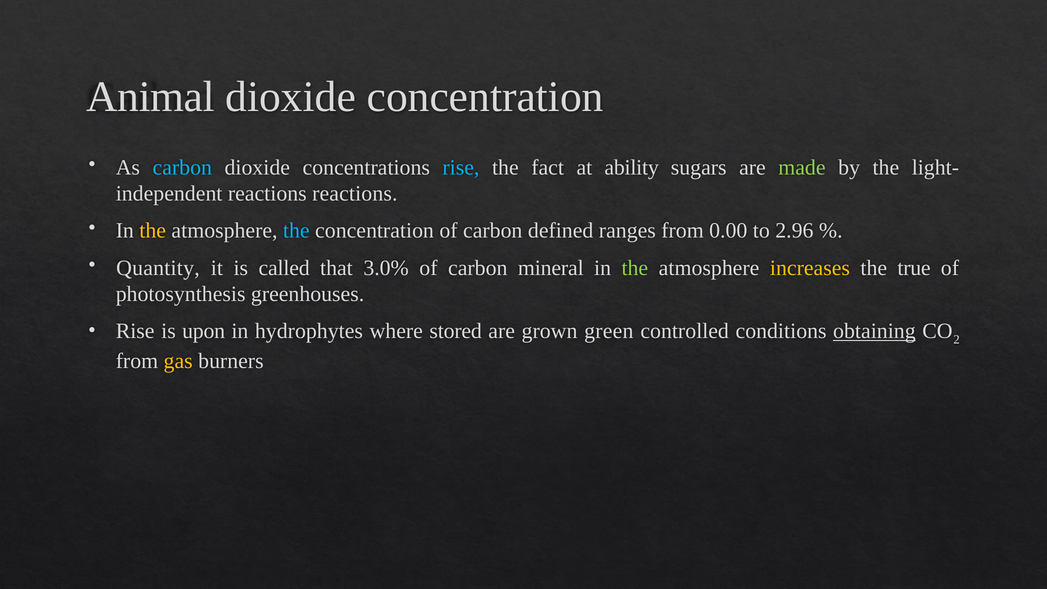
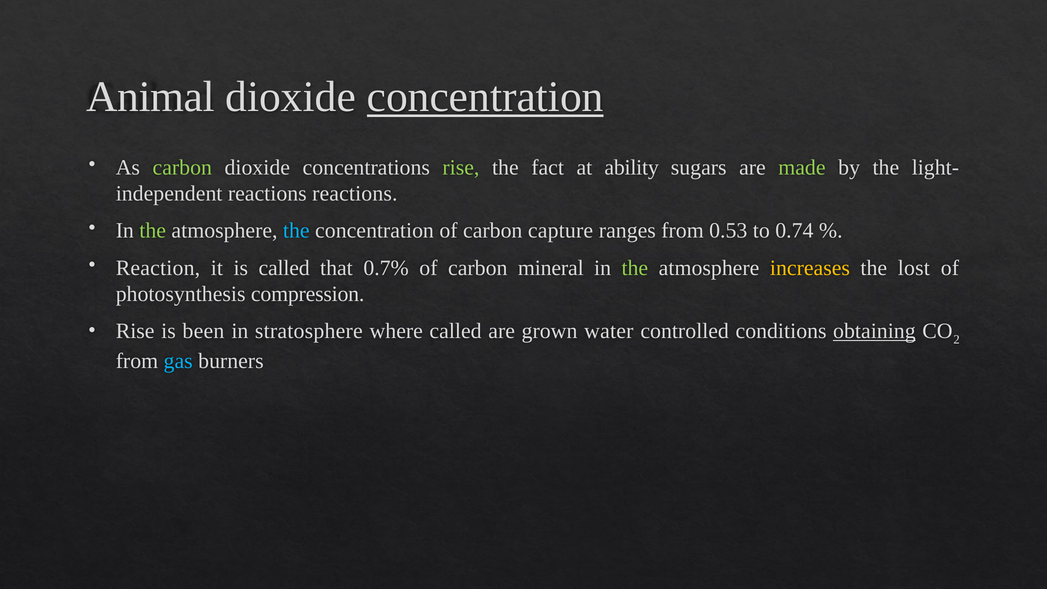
concentration at (485, 97) underline: none -> present
carbon at (182, 167) colour: light blue -> light green
rise at (461, 167) colour: light blue -> light green
the at (153, 231) colour: yellow -> light green
defined: defined -> capture
0.00: 0.00 -> 0.53
2.96: 2.96 -> 0.74
Quantity: Quantity -> Reaction
3.0%: 3.0% -> 0.7%
true: true -> lost
greenhouses: greenhouses -> compression
upon: upon -> been
hydrophytes: hydrophytes -> stratosphere
where stored: stored -> called
green: green -> water
gas colour: yellow -> light blue
